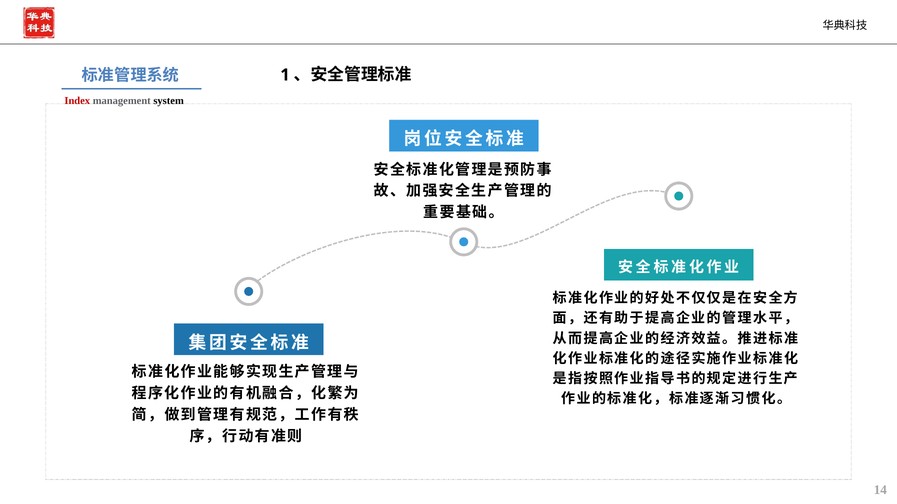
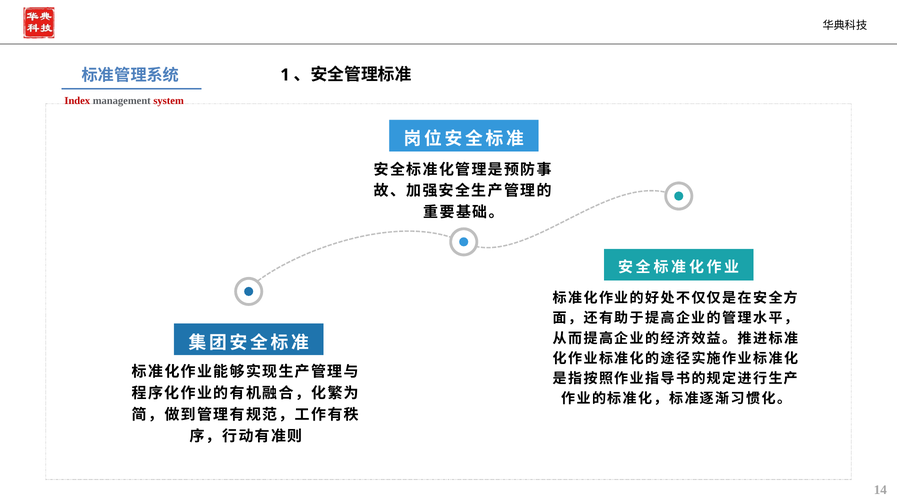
system colour: black -> red
